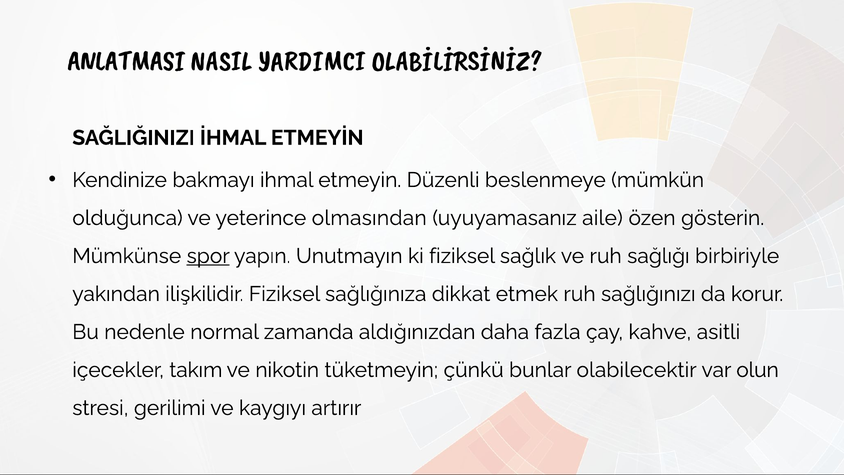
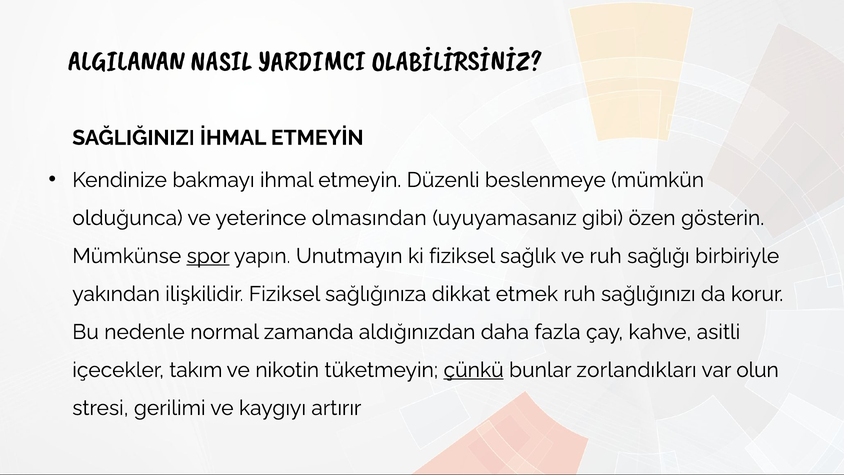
ANLATMASI: ANLATMASI -> ALGILANAN
aile: aile -> gibi
çünkü underline: none -> present
olabilecektir: olabilecektir -> zorlandıkları
